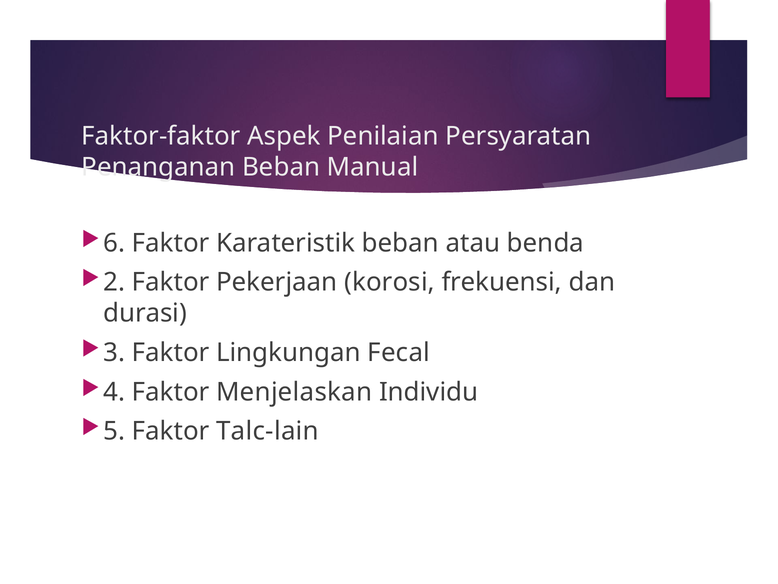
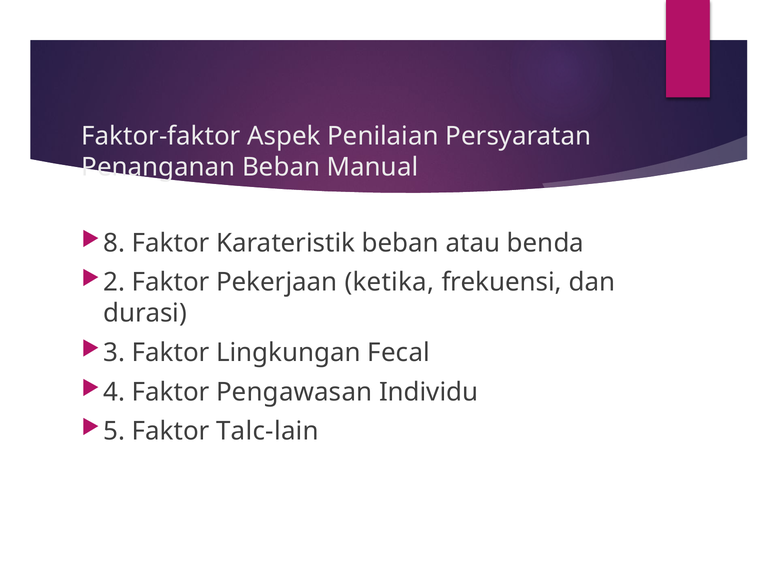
6: 6 -> 8
korosi: korosi -> ketika
Menjelaskan: Menjelaskan -> Pengawasan
